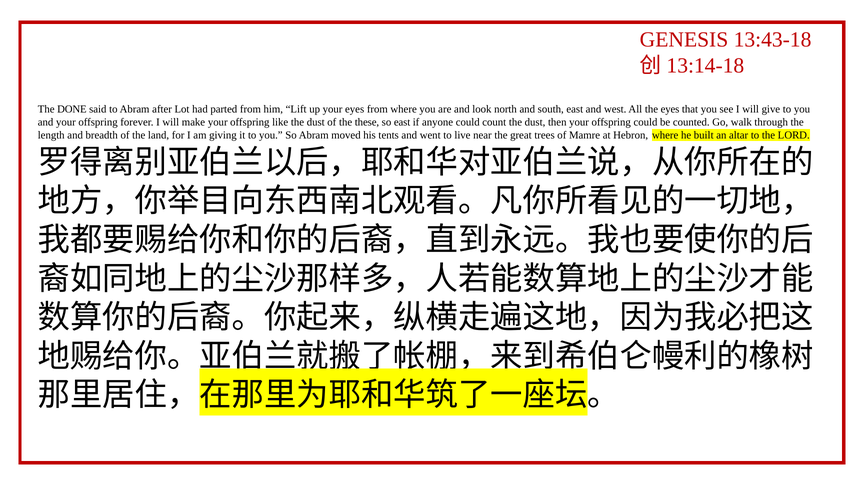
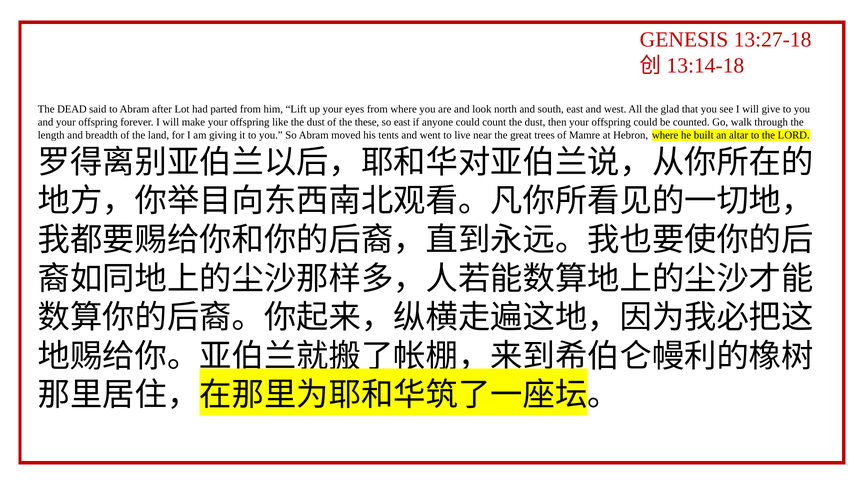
13:43-18: 13:43-18 -> 13:27-18
DONE: DONE -> DEAD
the eyes: eyes -> glad
